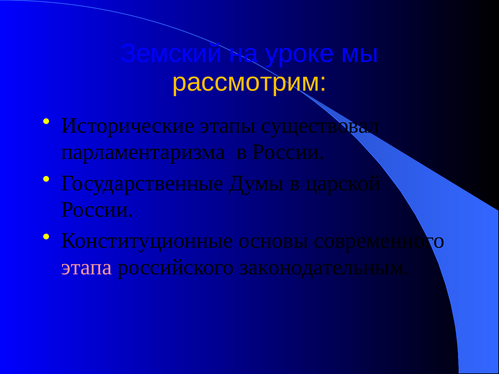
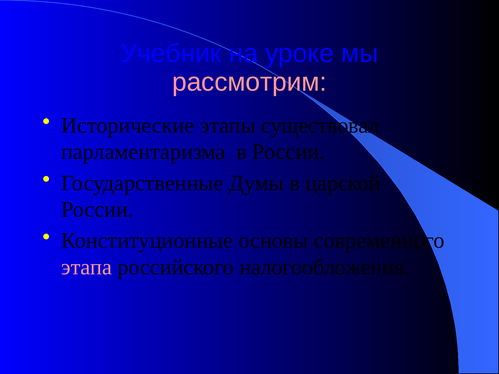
Земский: Земский -> Учебник
рассмотрим colour: yellow -> pink
законодательным: законодательным -> налогообложения
